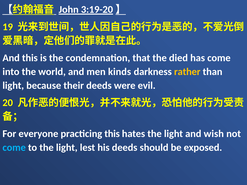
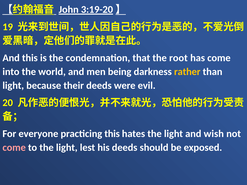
died: died -> root
kinds: kinds -> being
come at (14, 148) colour: light blue -> pink
